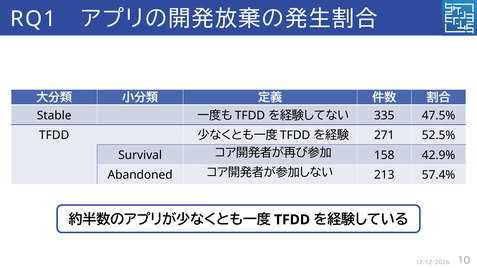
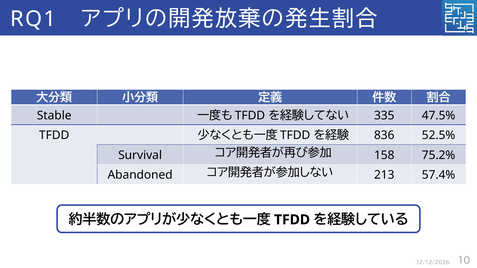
271: 271 -> 836
42.9%: 42.9% -> 75.2%
